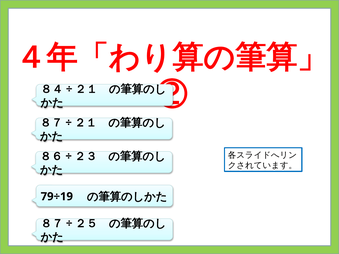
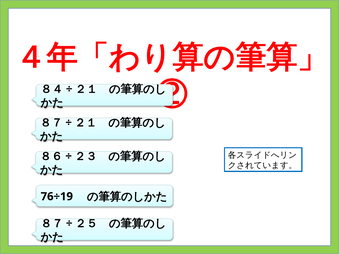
79÷19: 79÷19 -> 76÷19
